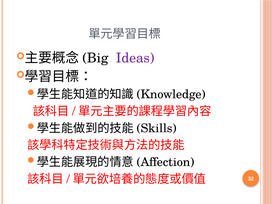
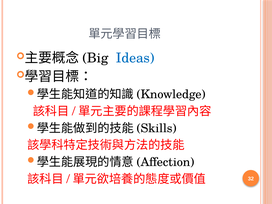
Ideas colour: purple -> blue
